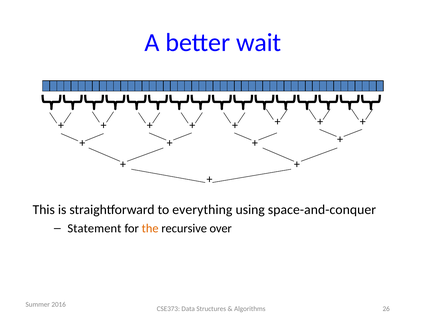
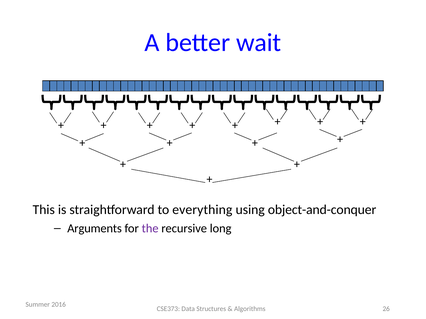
space-and-conquer: space-and-conquer -> object-and-conquer
Statement: Statement -> Arguments
the colour: orange -> purple
over: over -> long
